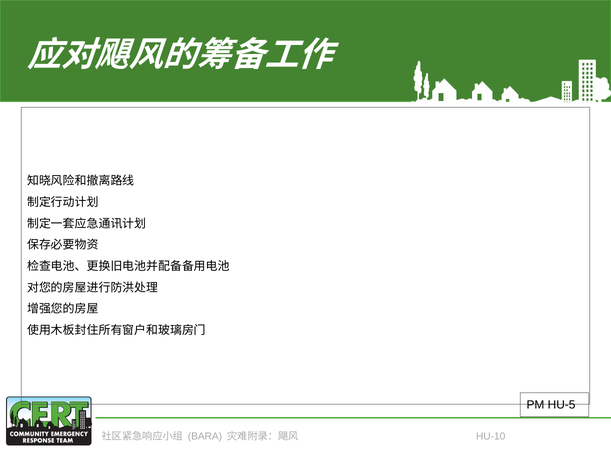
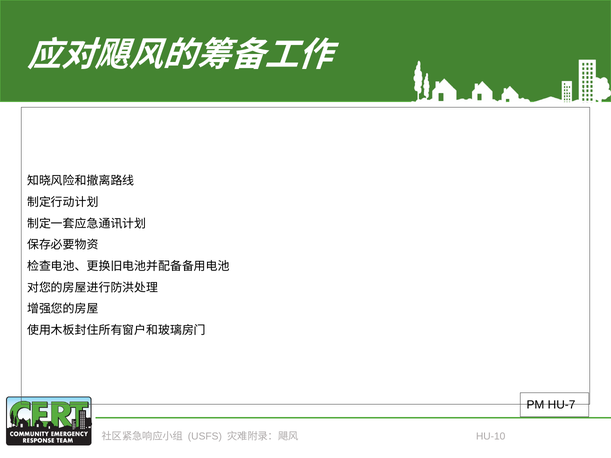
HU-5: HU-5 -> HU-7
BARA: BARA -> USFS
